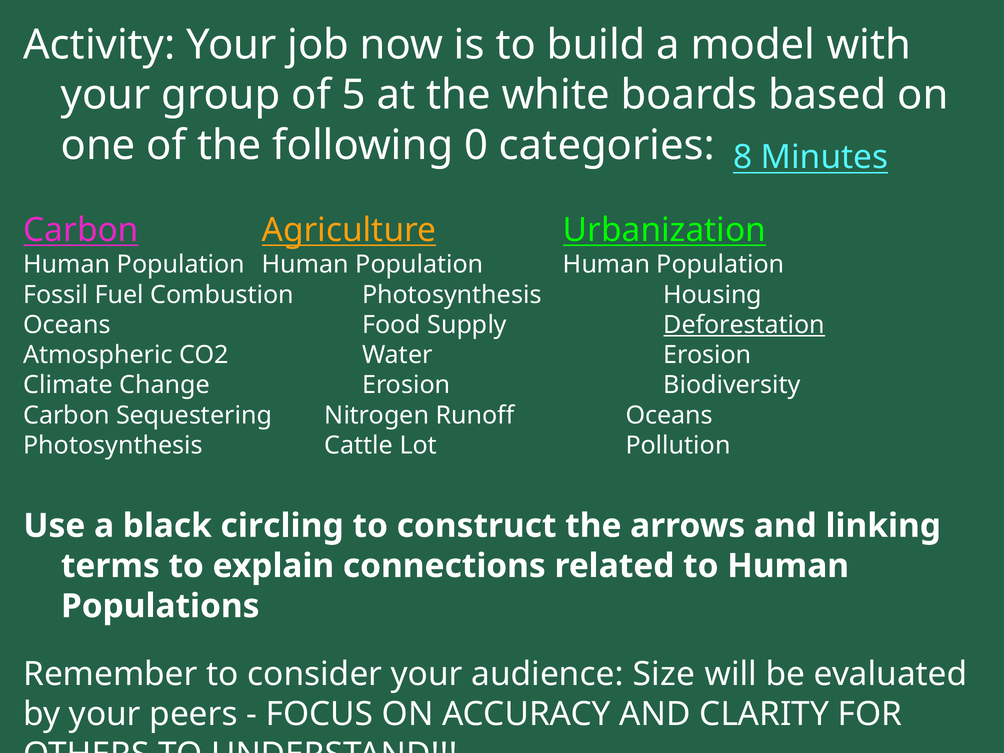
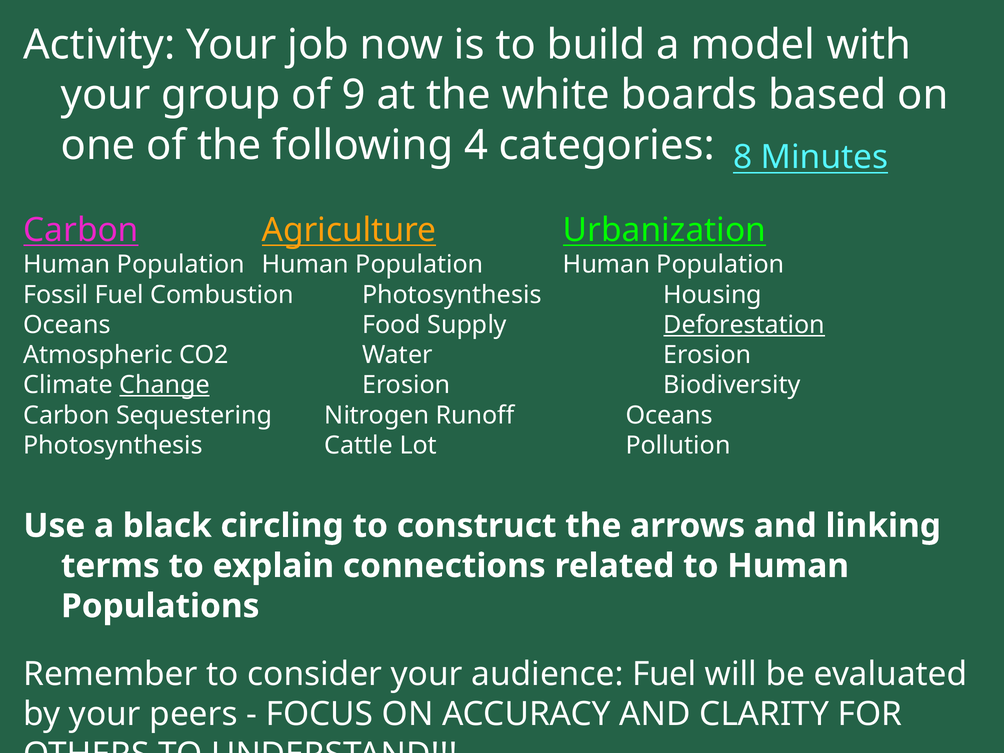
5: 5 -> 9
0: 0 -> 4
Change underline: none -> present
audience Size: Size -> Fuel
